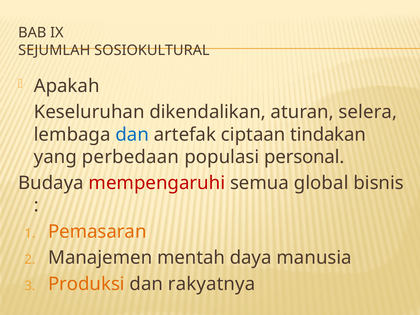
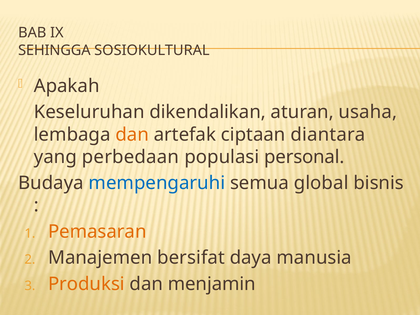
SEJUMLAH: SEJUMLAH -> SEHINGGA
selera: selera -> usaha
dan at (132, 135) colour: blue -> orange
tindakan: tindakan -> diantara
mempengaruhi colour: red -> blue
mentah: mentah -> bersifat
rakyatnya: rakyatnya -> menjamin
